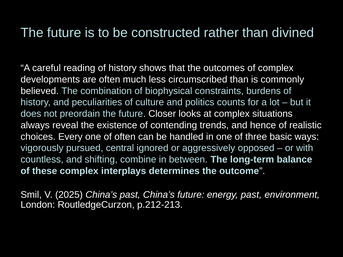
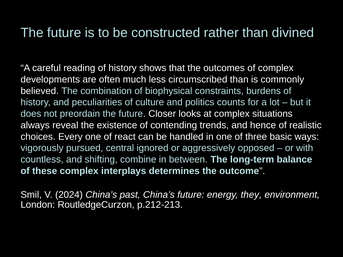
of often: often -> react
2025: 2025 -> 2024
energy past: past -> they
